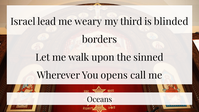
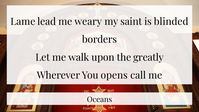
Israel: Israel -> Lame
third: third -> saint
sinned: sinned -> greatly
